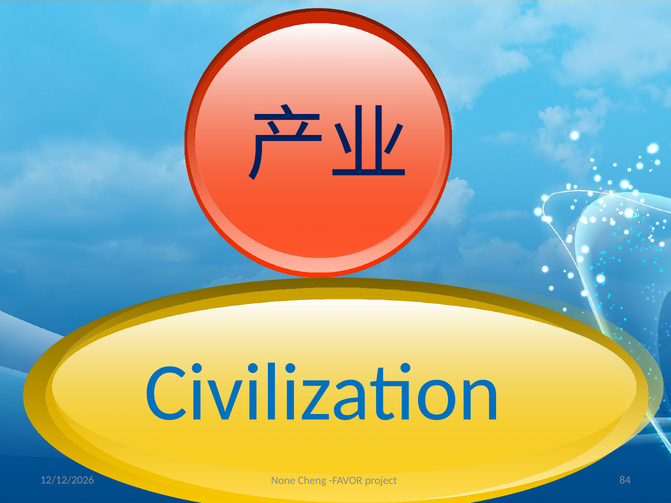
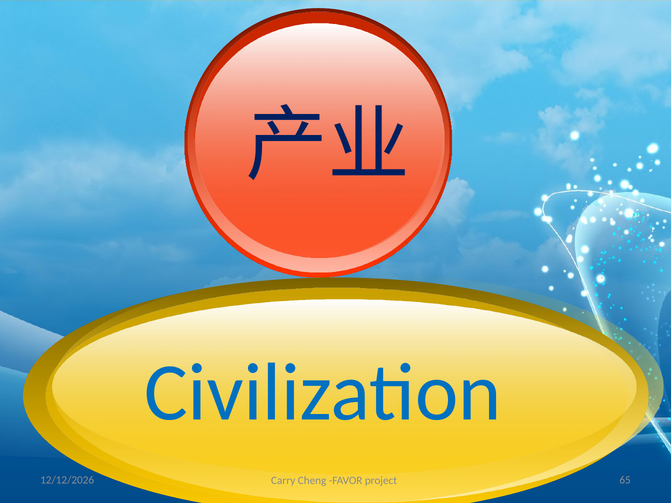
None: None -> Carry
84: 84 -> 65
